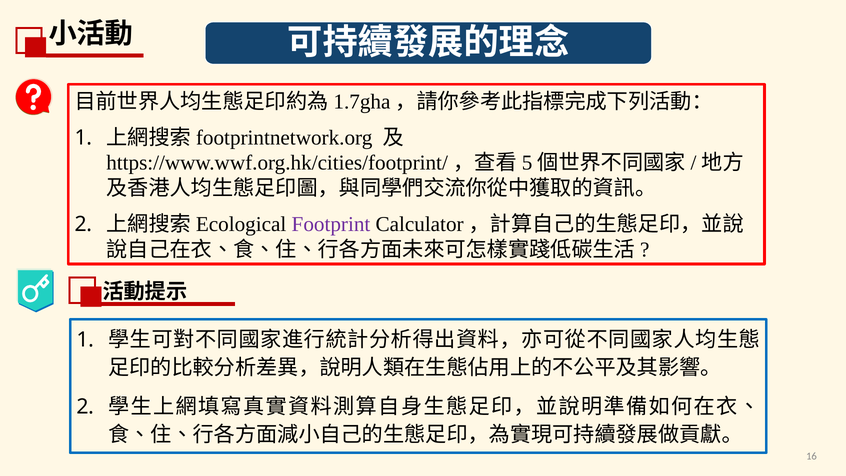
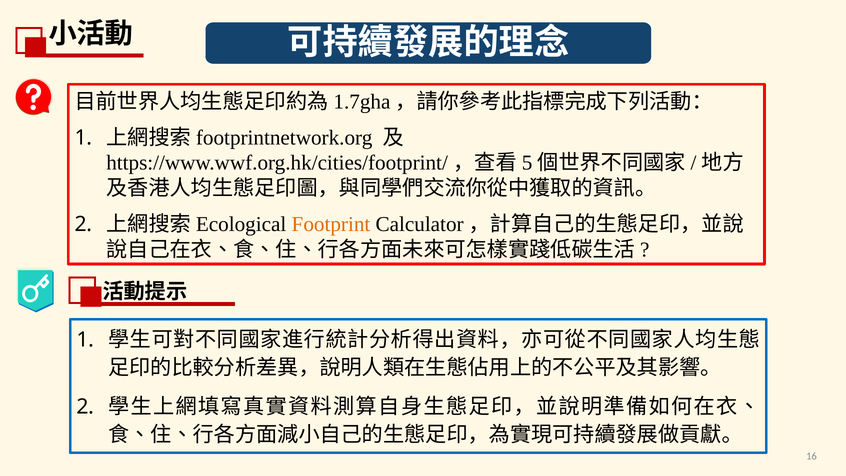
Footprint colour: purple -> orange
